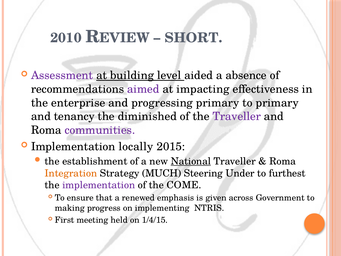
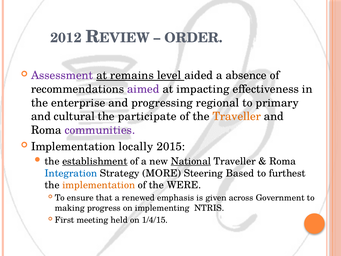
2010: 2010 -> 2012
SHORT: SHORT -> ORDER
building: building -> remains
progressing primary: primary -> regional
tenancy: tenancy -> cultural
diminished: diminished -> participate
Traveller at (237, 116) colour: purple -> orange
establishment underline: none -> present
Integration colour: orange -> blue
MUCH: MUCH -> MORE
Under: Under -> Based
implementation at (99, 185) colour: purple -> orange
COME: COME -> WERE
